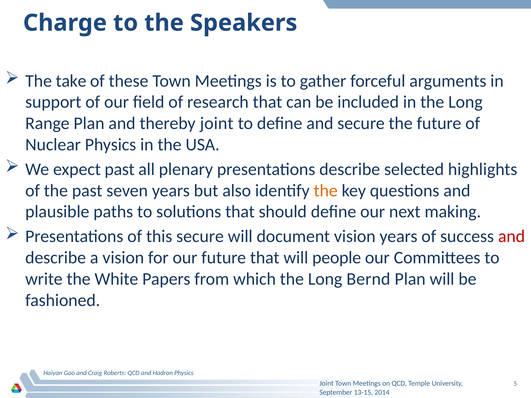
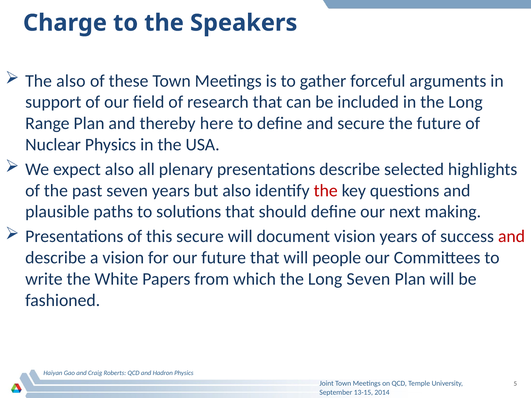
The take: take -> also
thereby joint: joint -> here
expect past: past -> also
the at (326, 191) colour: orange -> red
Long Bernd: Bernd -> Seven
